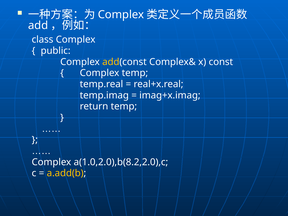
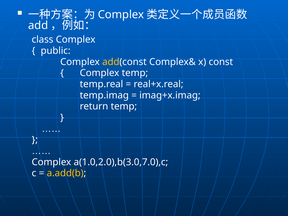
a(1.0,2.0),b(8.2,2.0),c: a(1.0,2.0),b(8.2,2.0),c -> a(1.0,2.0),b(3.0,7.0),c
